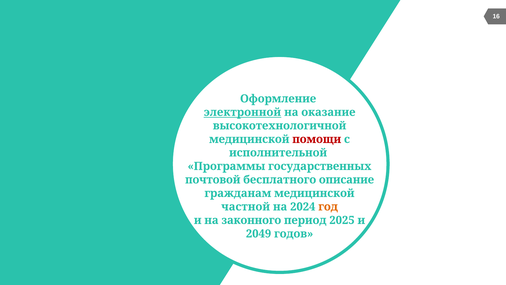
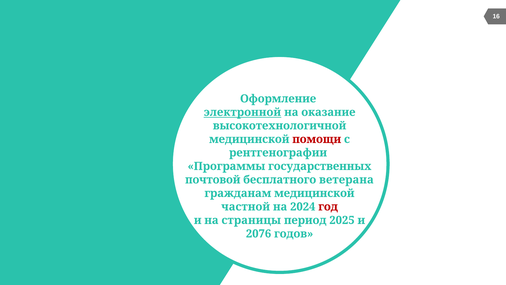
исполнительной: исполнительной -> рентгенографии
описание: описание -> ветерана
год colour: orange -> red
законного: законного -> страницы
2049: 2049 -> 2076
